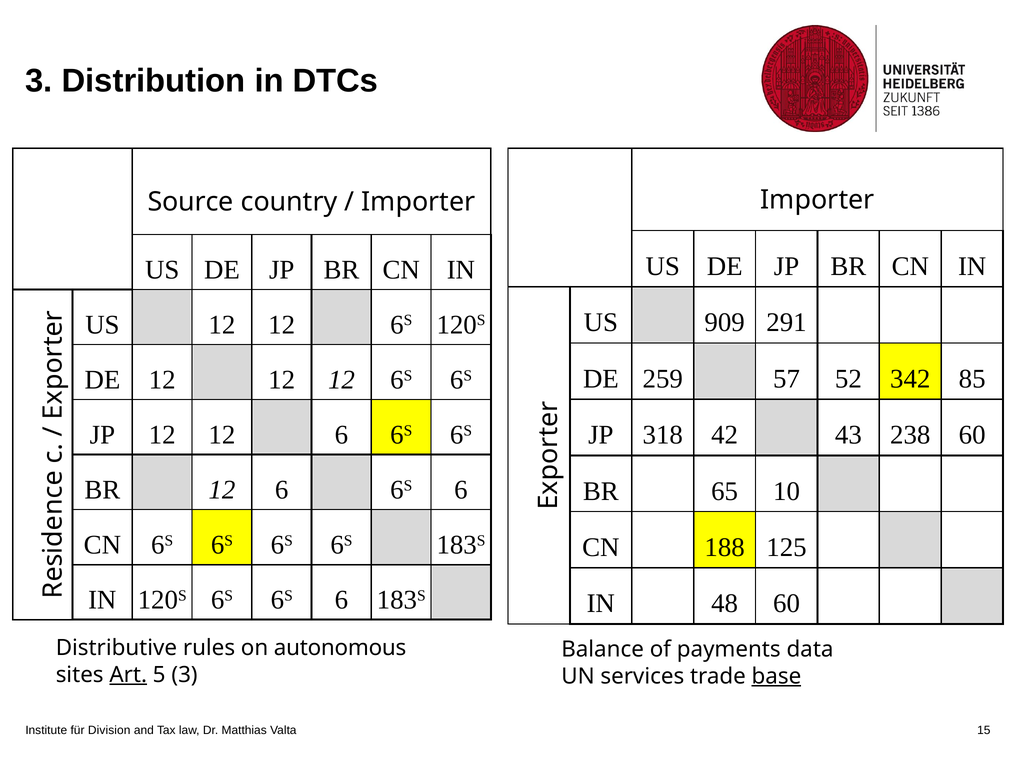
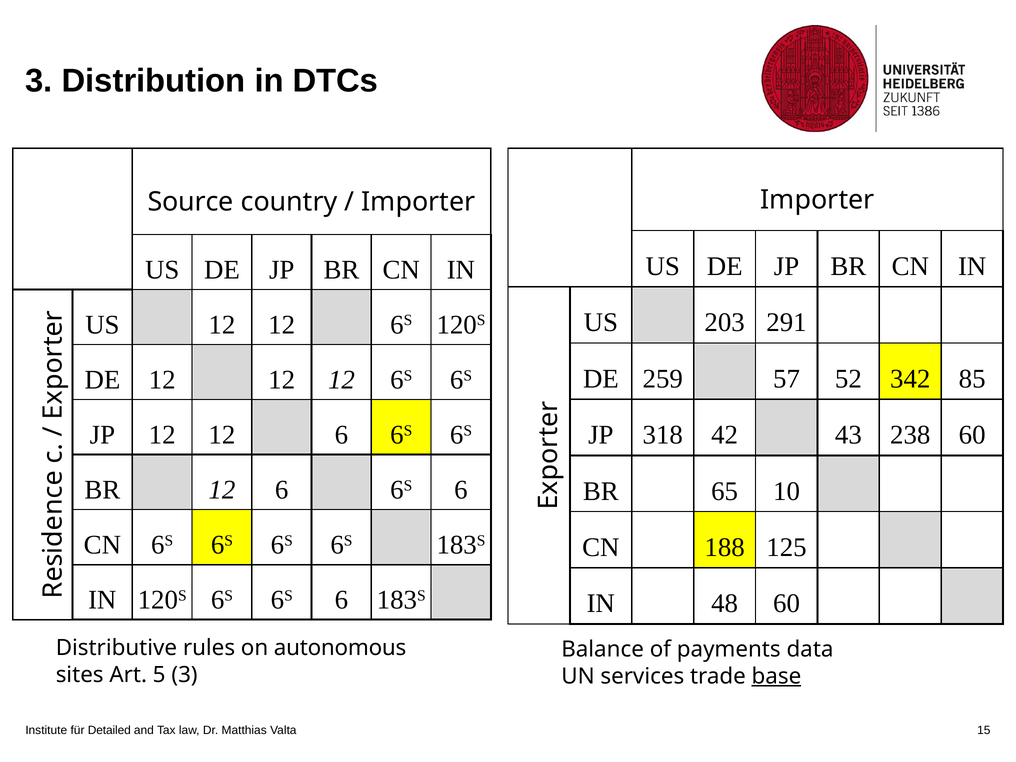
909: 909 -> 203
Art underline: present -> none
Division: Division -> Detailed
